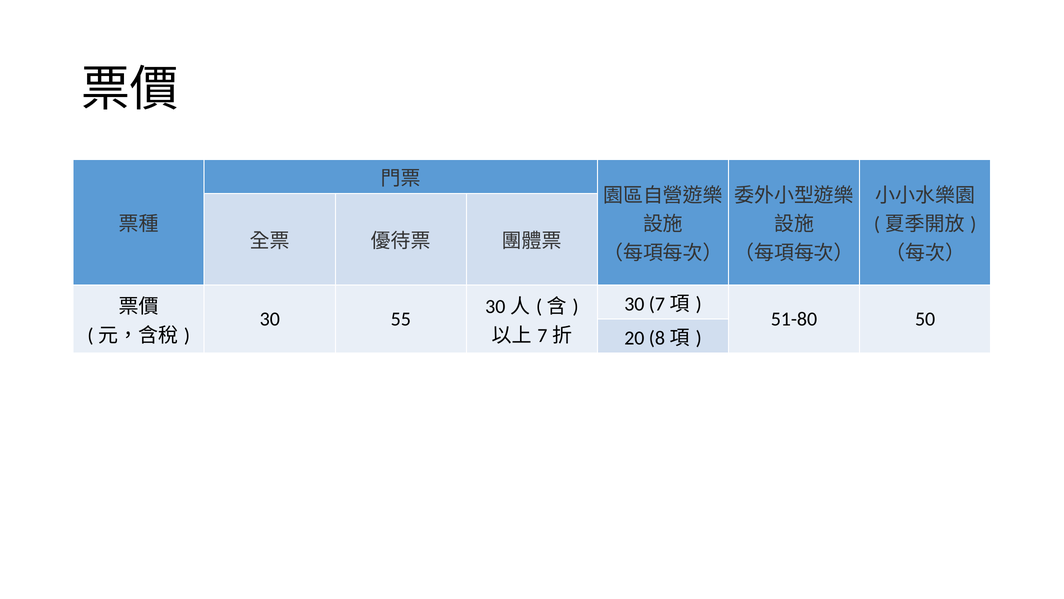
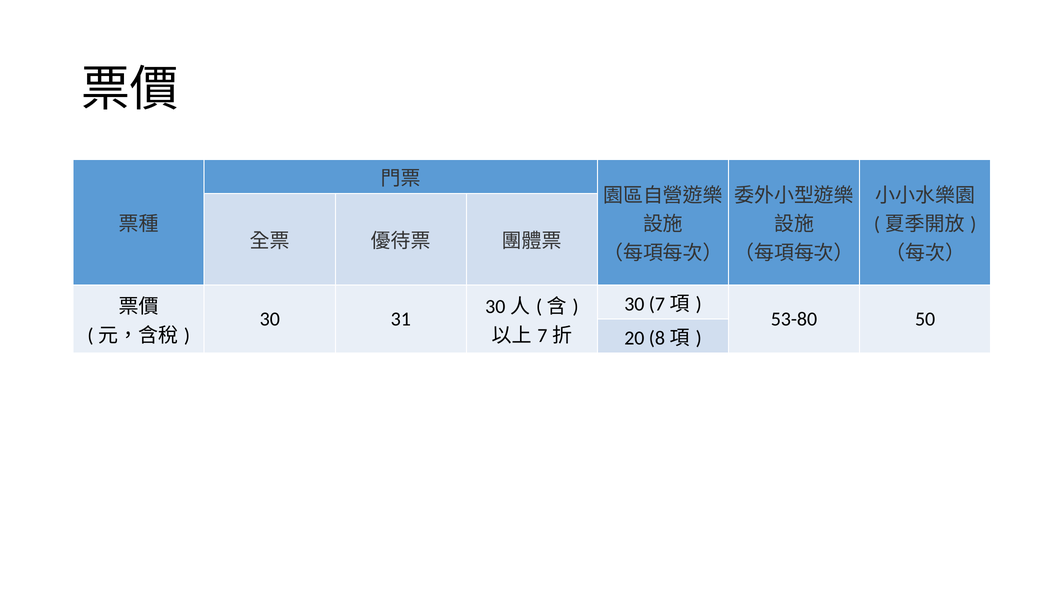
55: 55 -> 31
51-80: 51-80 -> 53-80
